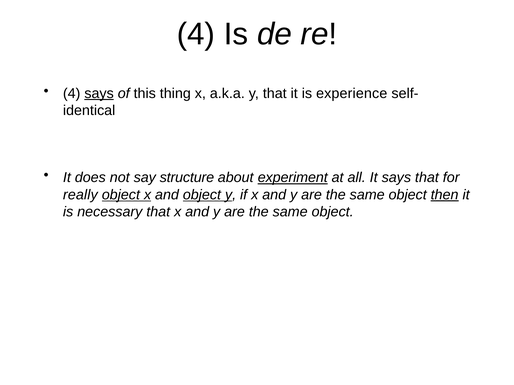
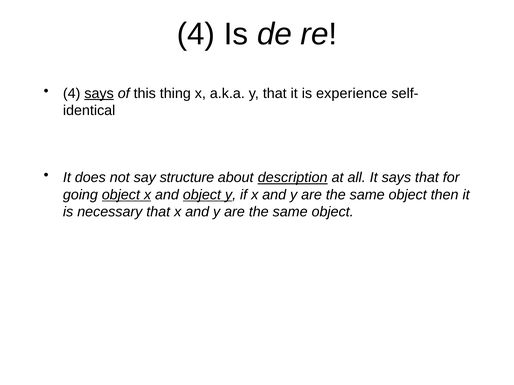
experiment: experiment -> description
really: really -> going
then underline: present -> none
